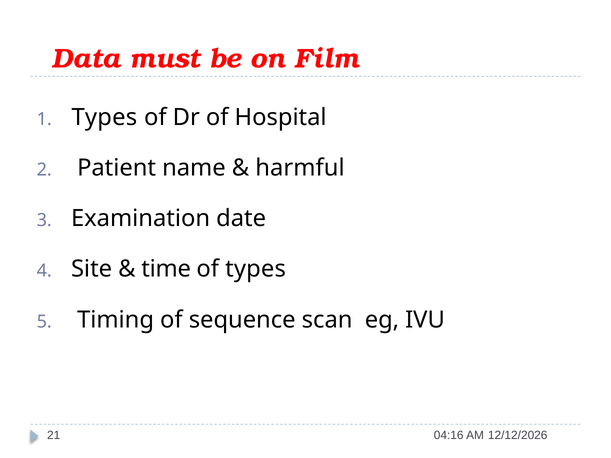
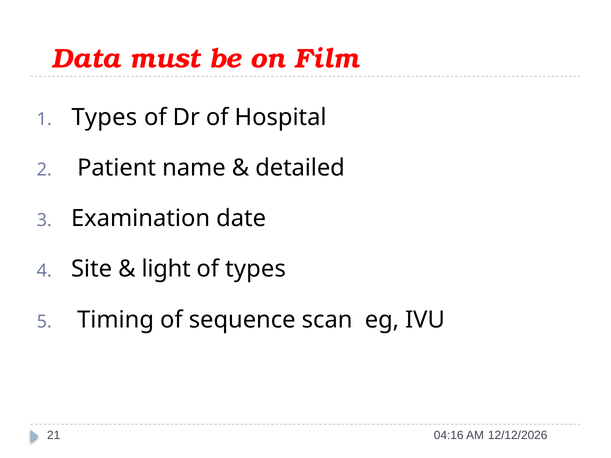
harmful: harmful -> detailed
time: time -> light
